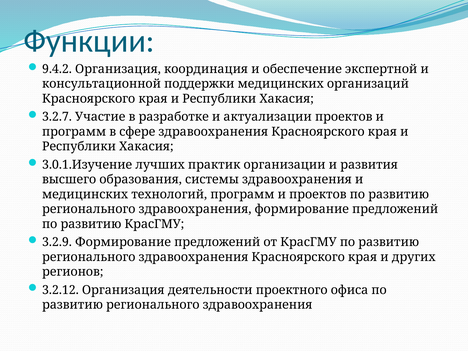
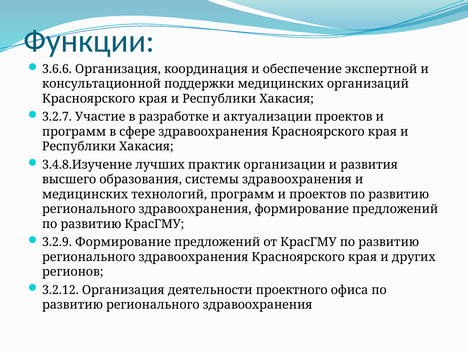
9.4.2: 9.4.2 -> 3.6.6
3.0.1.Изучение: 3.0.1.Изучение -> 3.4.8.Изучение
